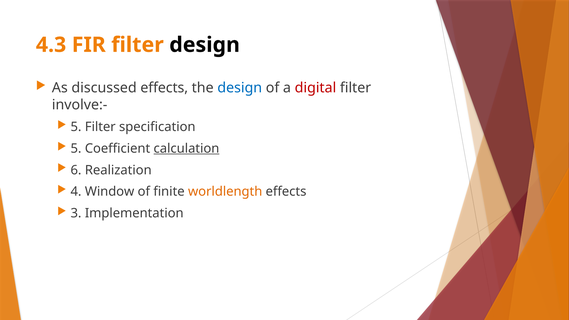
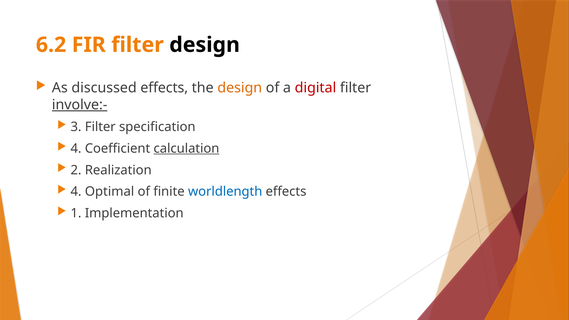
4.3: 4.3 -> 6.2
design at (240, 88) colour: blue -> orange
involve:- underline: none -> present
5 at (76, 127): 5 -> 3
5 at (76, 149): 5 -> 4
6: 6 -> 2
Window: Window -> Optimal
worldlength colour: orange -> blue
3: 3 -> 1
